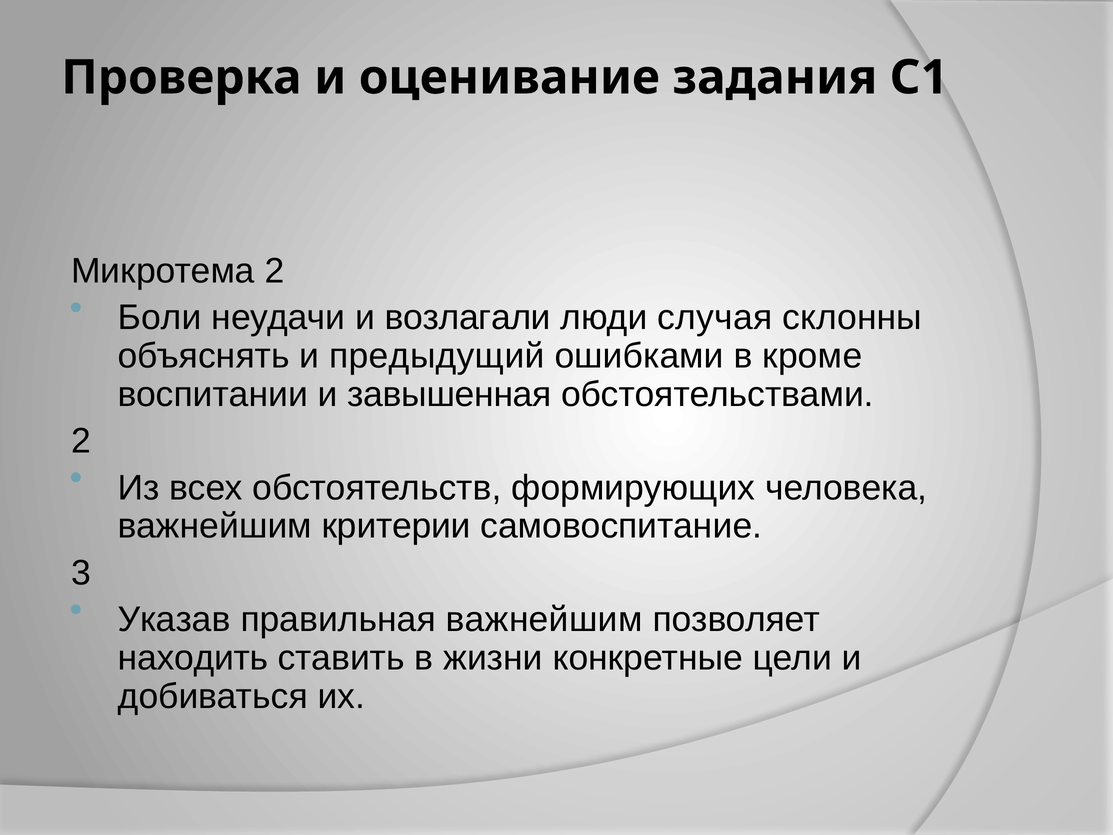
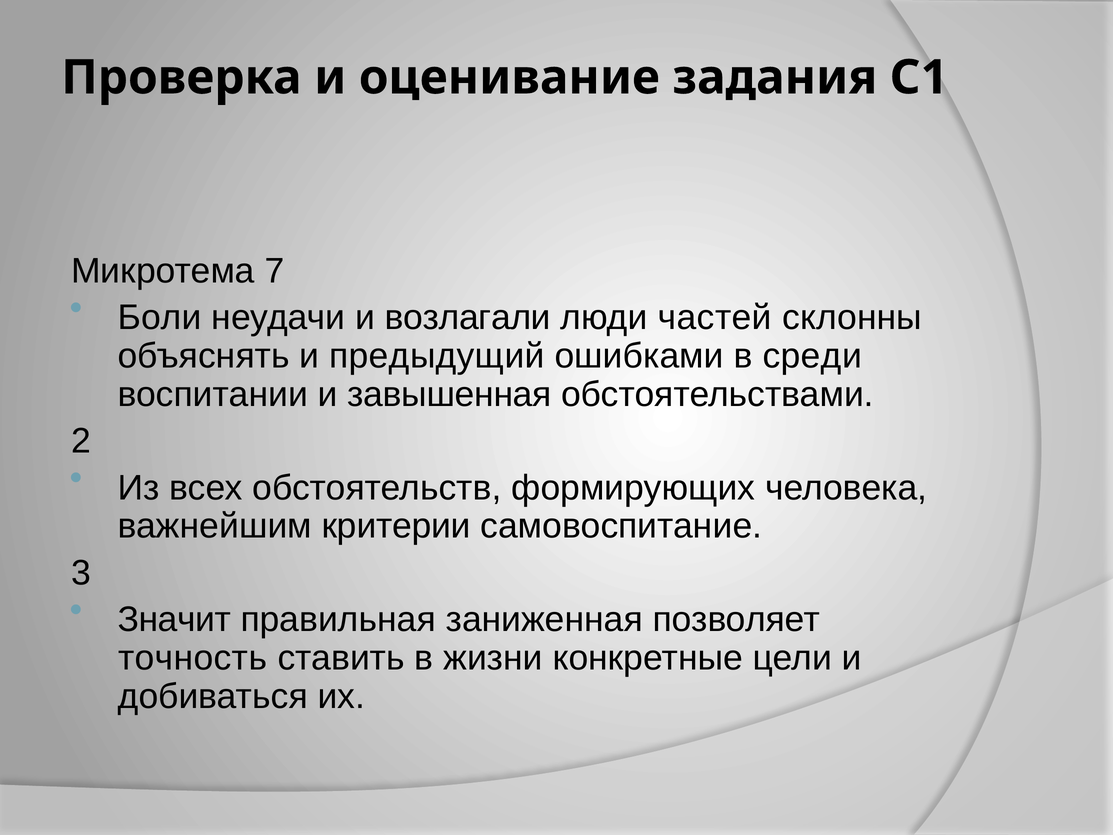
Микротема 2: 2 -> 7
случая: случая -> частей
кроме: кроме -> среди
Указав: Указав -> Значит
правильная важнейшим: важнейшим -> заниженная
находить: находить -> точность
